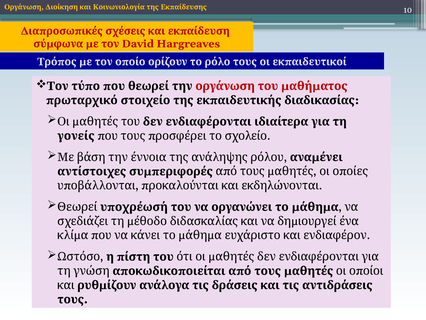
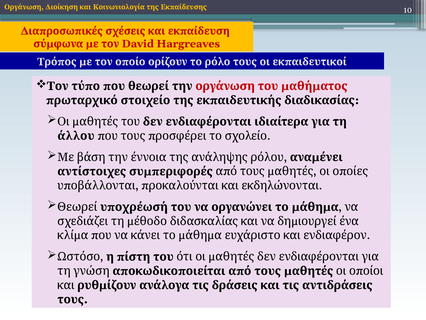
γονείς: γονείς -> άλλου
